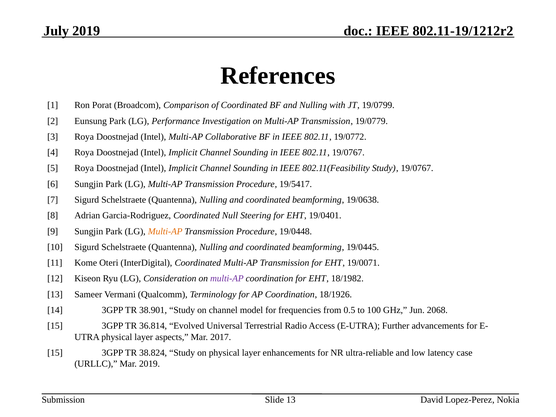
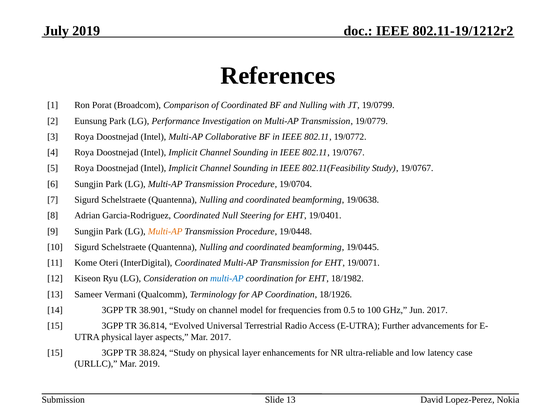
19/5417: 19/5417 -> 19/0704
multi-AP at (227, 279) colour: purple -> blue
Jun 2068: 2068 -> 2017
